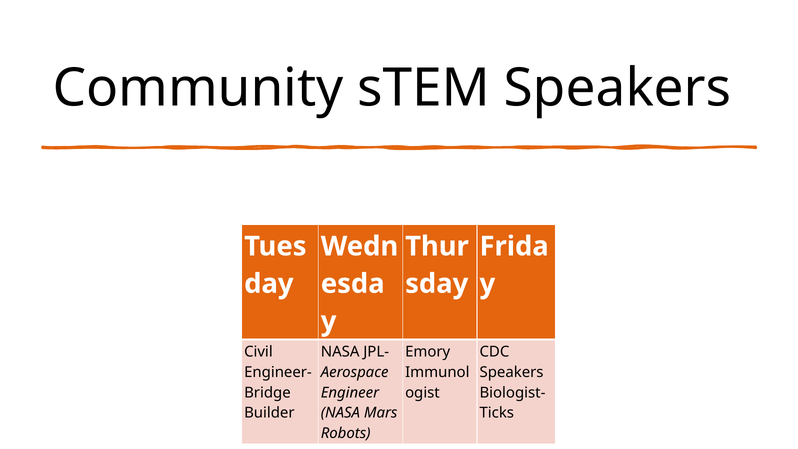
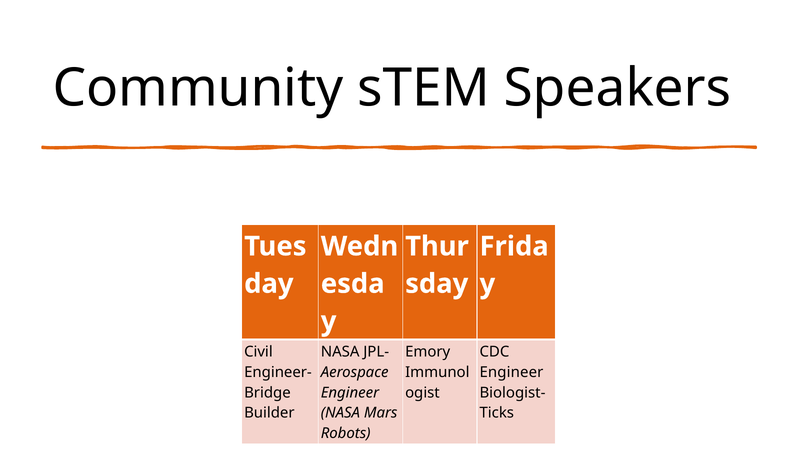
Speakers at (512, 372): Speakers -> Engineer
